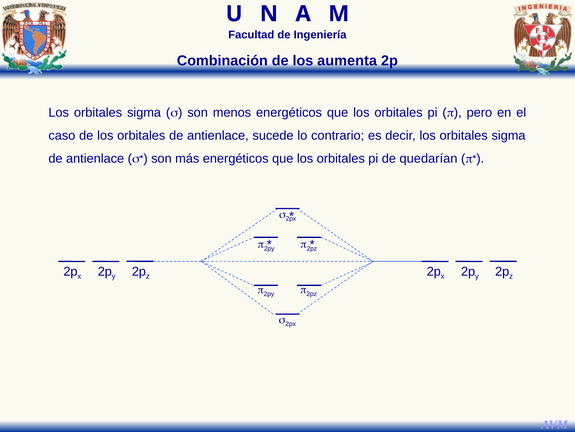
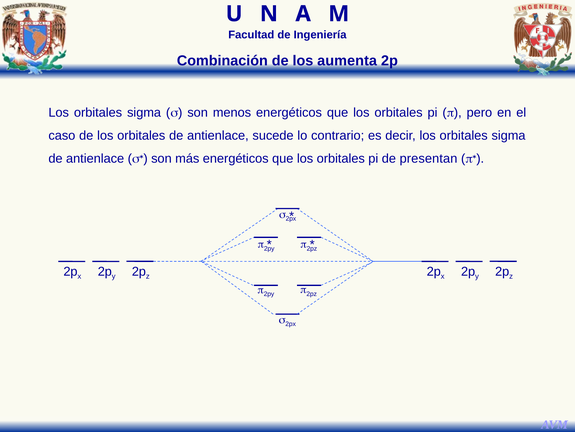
quedarían: quedarían -> presentan
